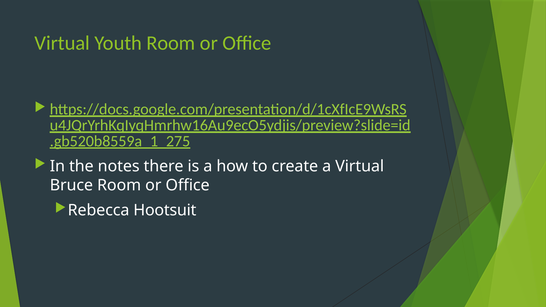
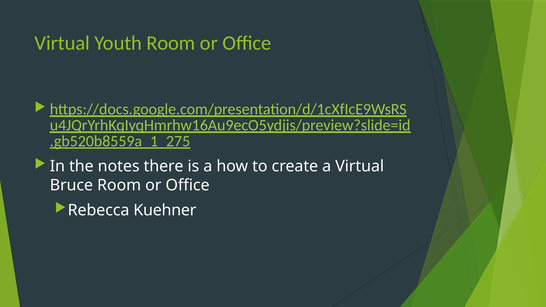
Hootsuit: Hootsuit -> Kuehner
